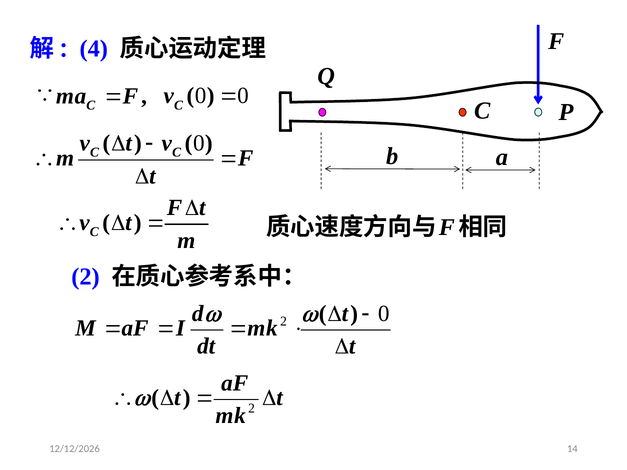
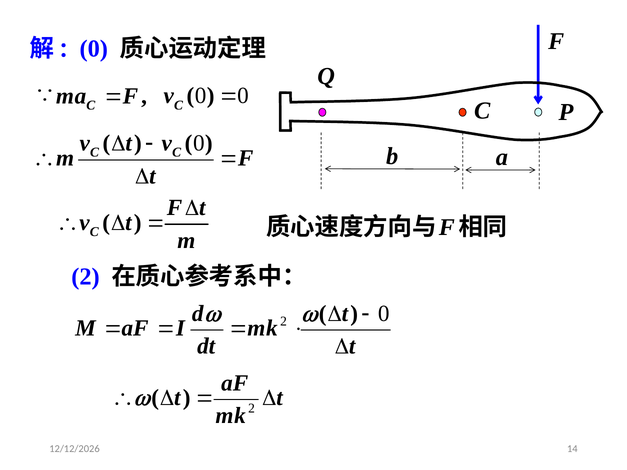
4 at (94, 49): 4 -> 0
